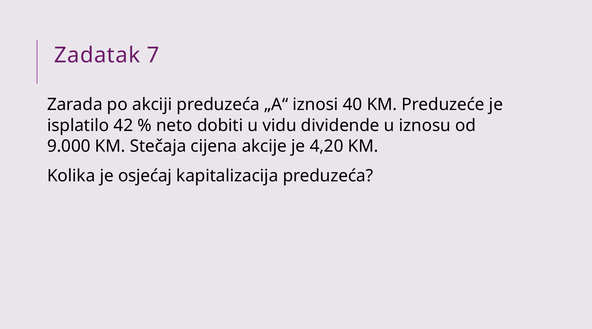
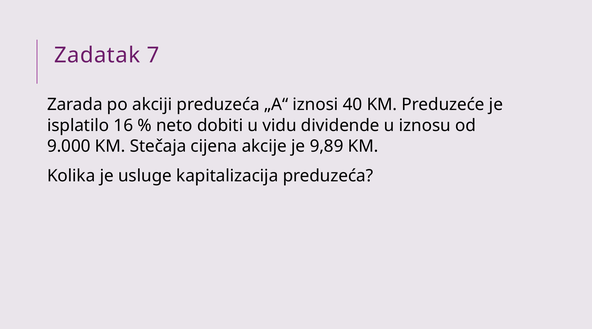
42: 42 -> 16
4,20: 4,20 -> 9,89
osjećaj: osjećaj -> usluge
